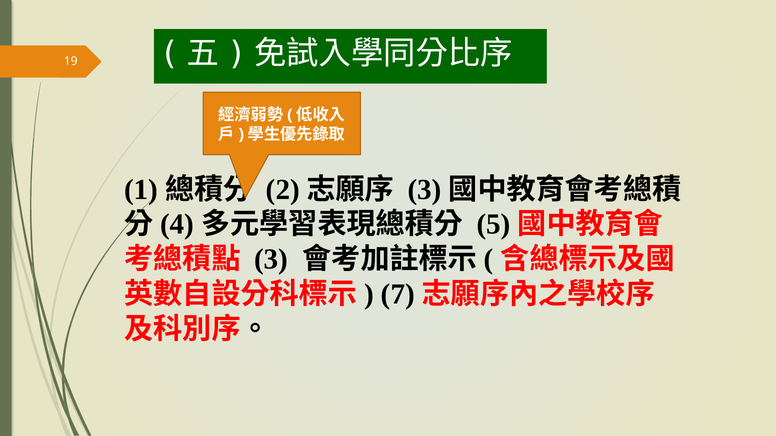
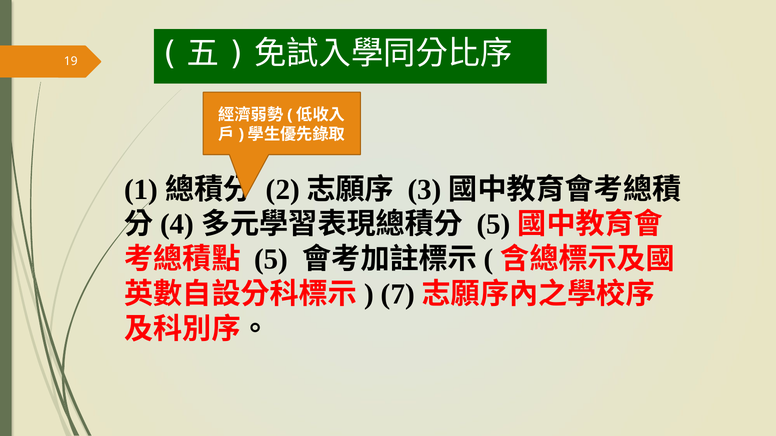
3 at (271, 260): 3 -> 5
